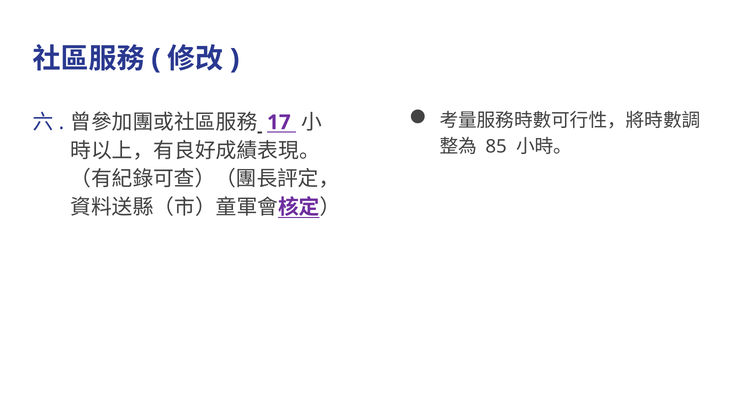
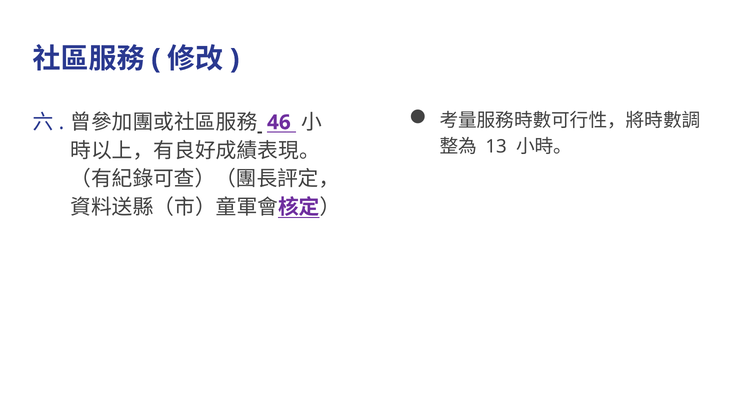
17: 17 -> 46
85: 85 -> 13
